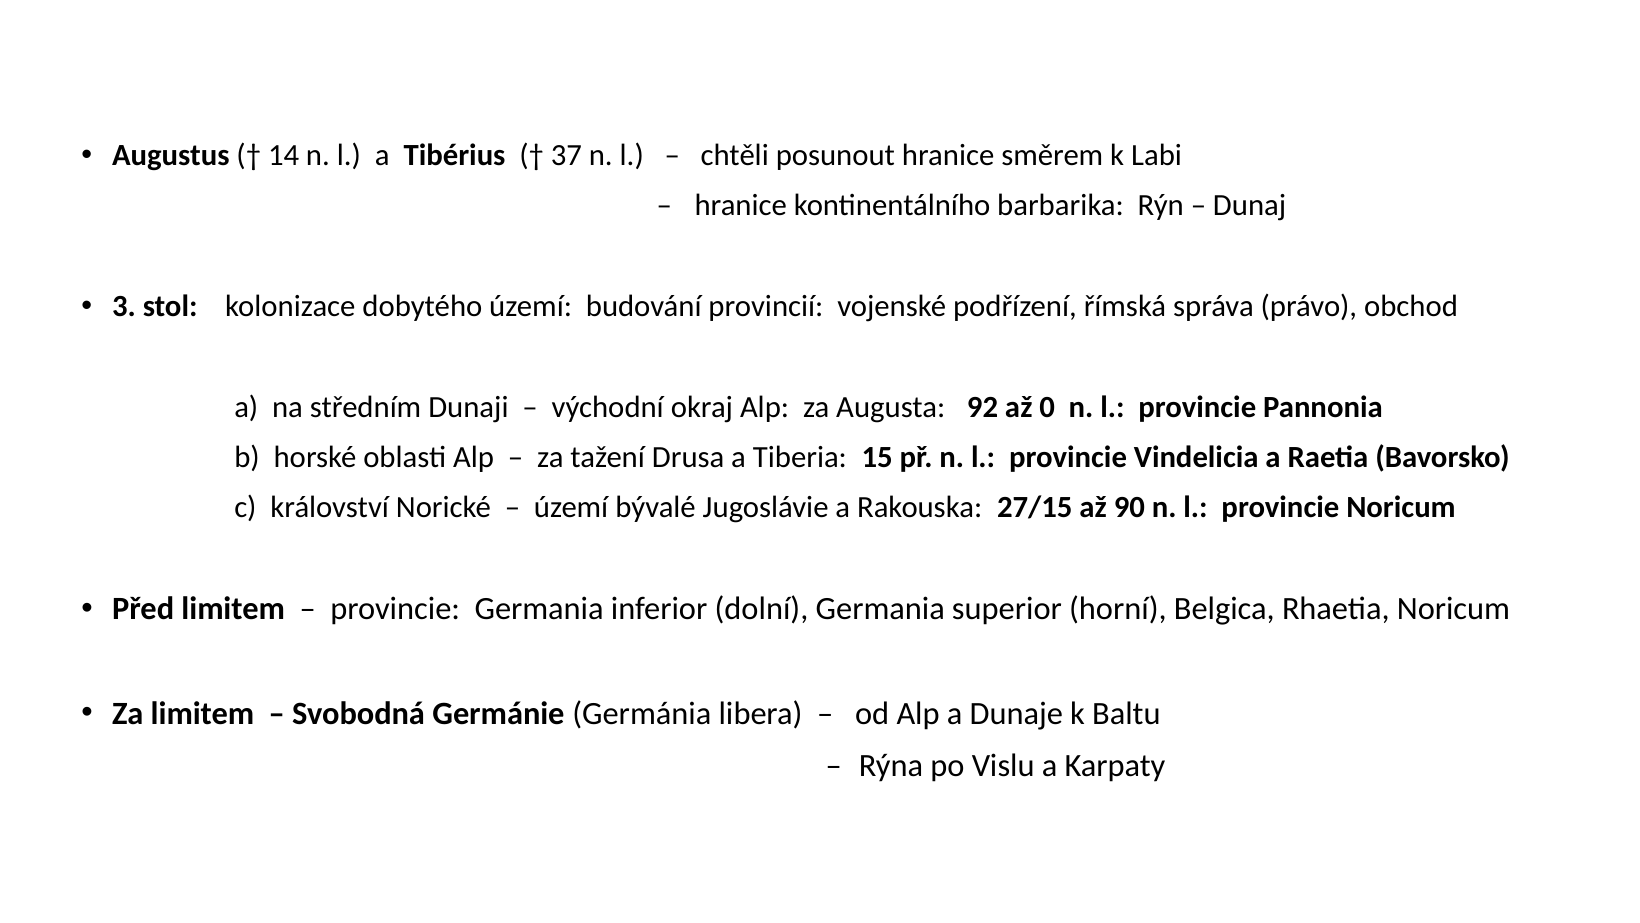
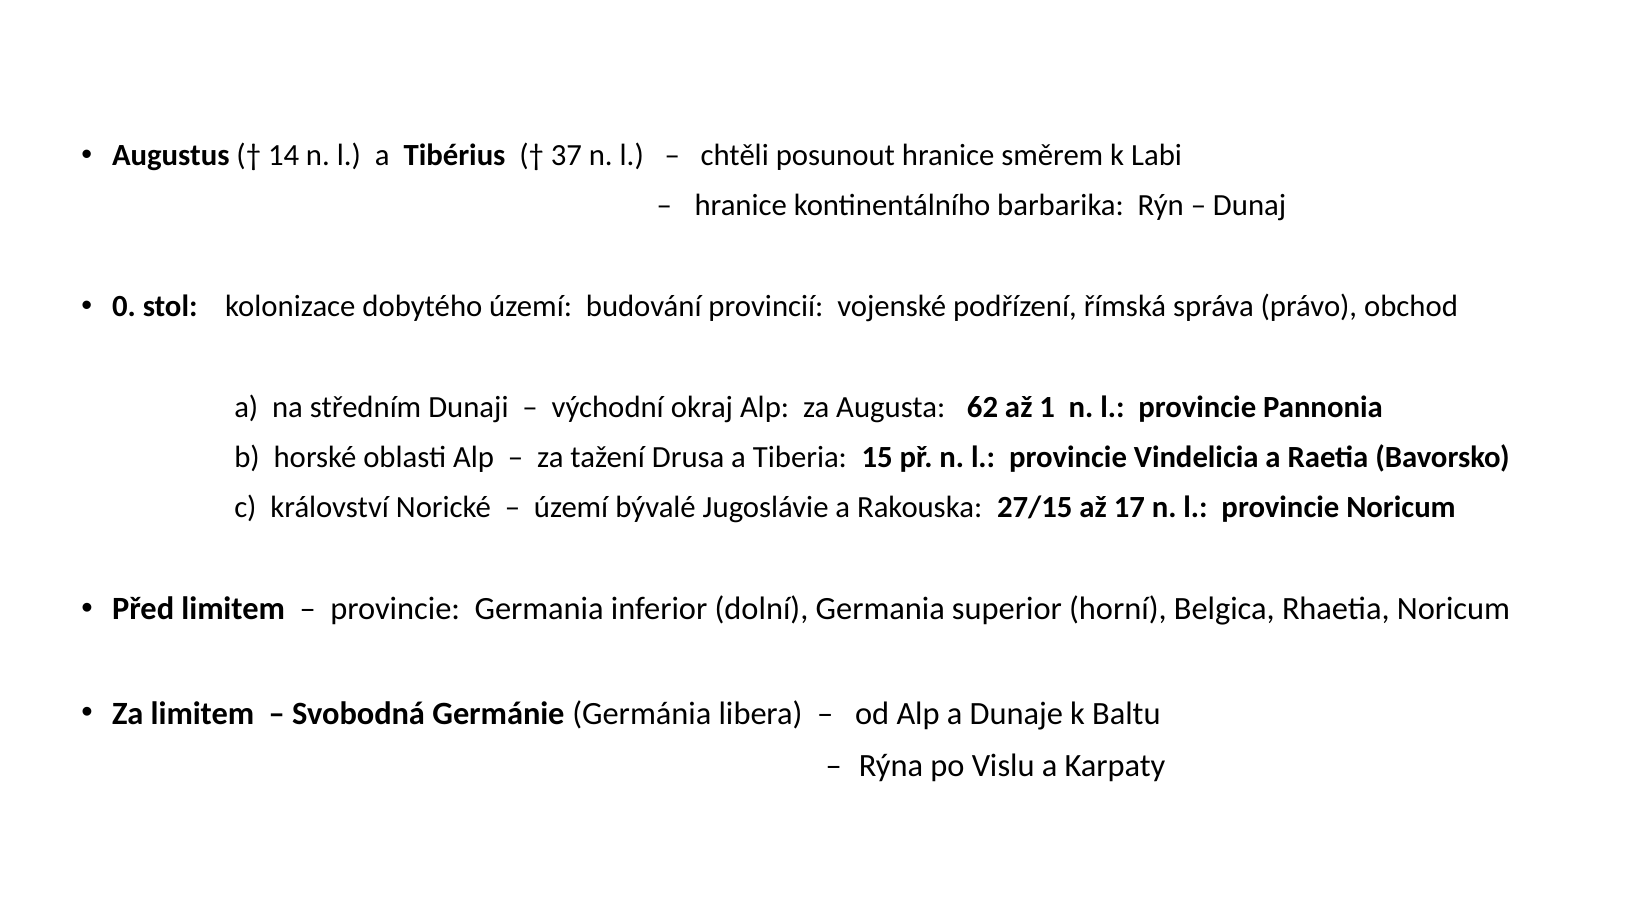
3: 3 -> 0
92: 92 -> 62
0: 0 -> 1
90: 90 -> 17
